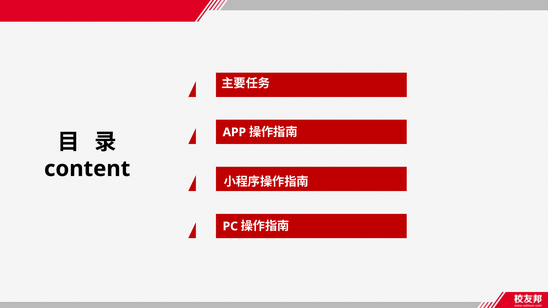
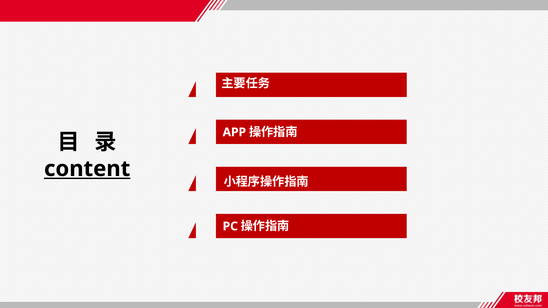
content underline: none -> present
